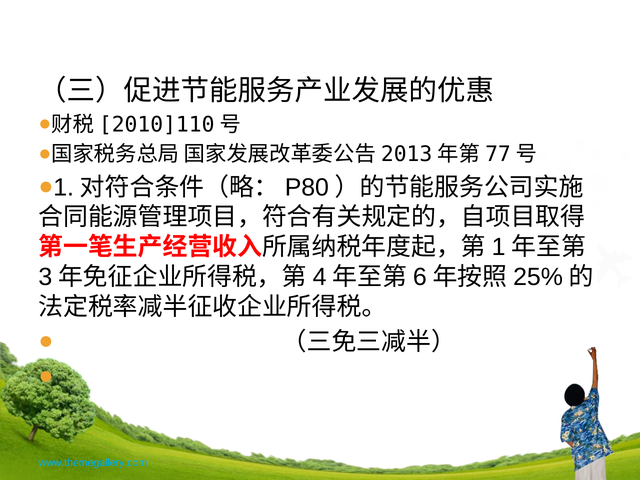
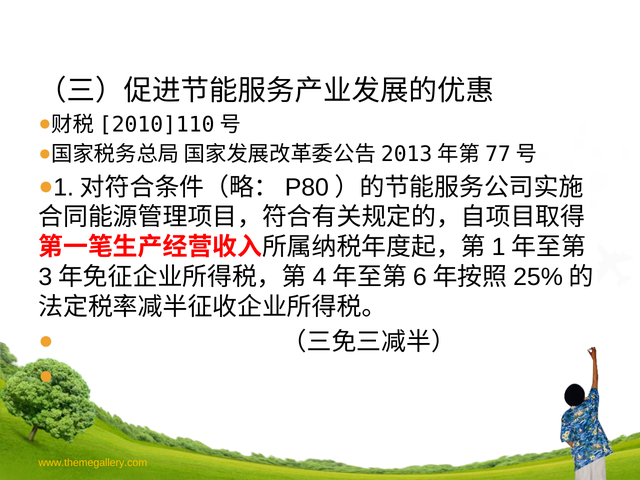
www.themegallery.com colour: light blue -> yellow
